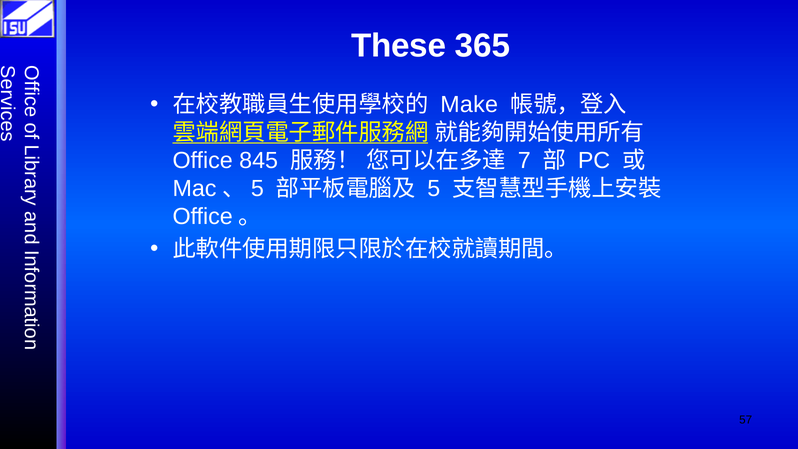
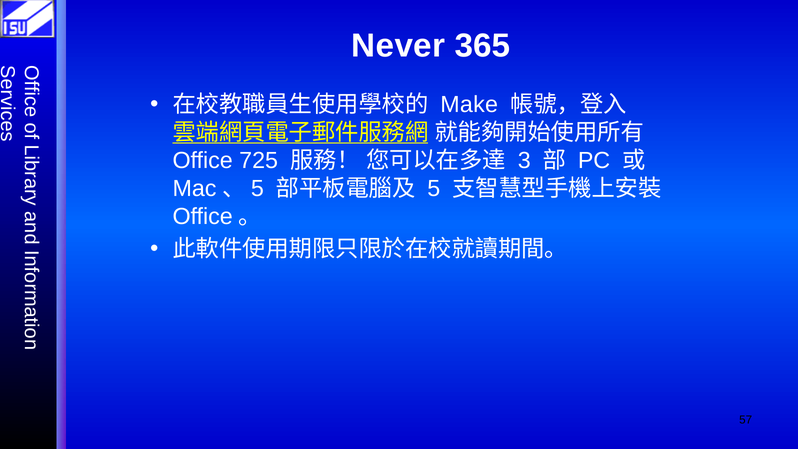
These: These -> Never
845: 845 -> 725
7: 7 -> 3
